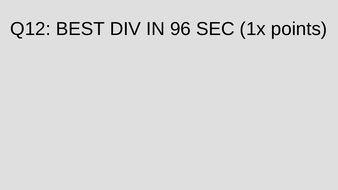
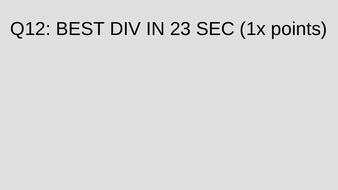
96: 96 -> 23
